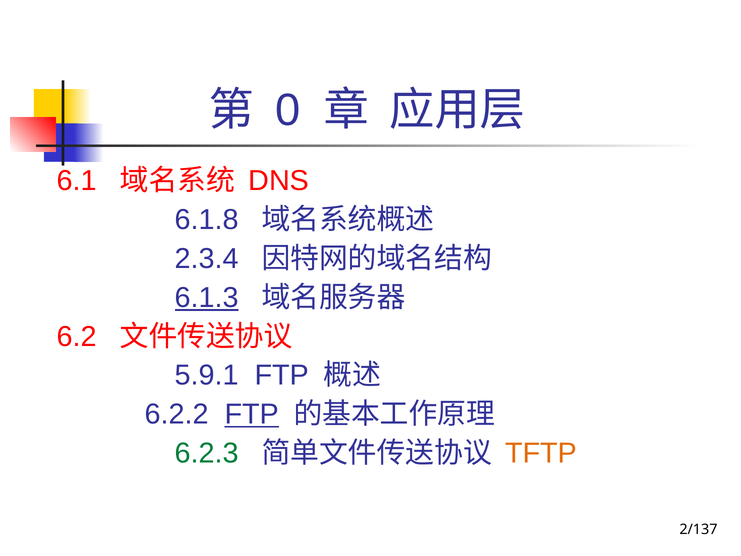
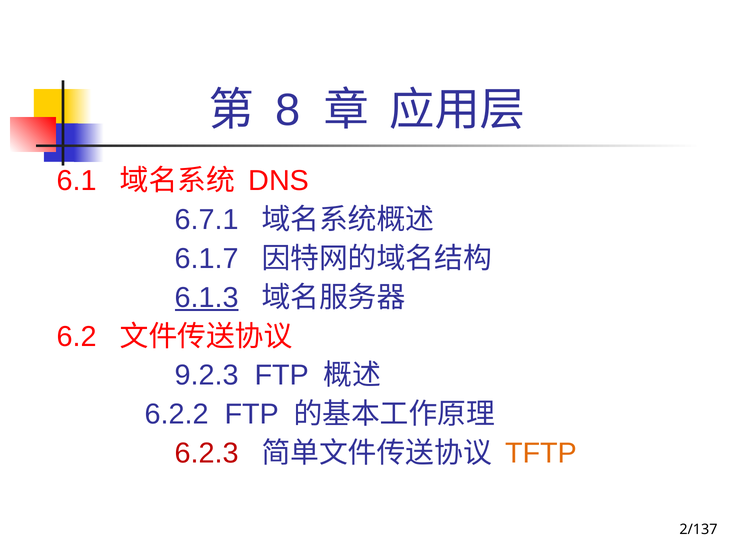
0: 0 -> 8
6.1.8: 6.1.8 -> 6.7.1
2.3.4: 2.3.4 -> 6.1.7
5.9.1: 5.9.1 -> 9.2.3
FTP at (252, 414) underline: present -> none
6.2.3 colour: green -> red
